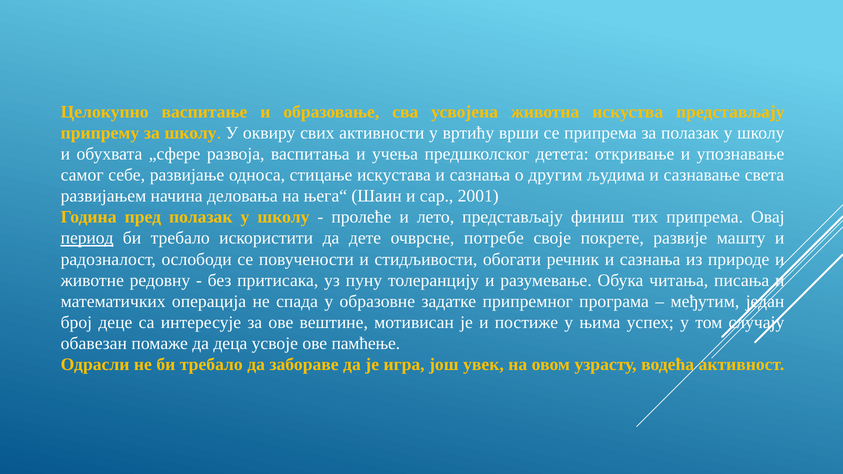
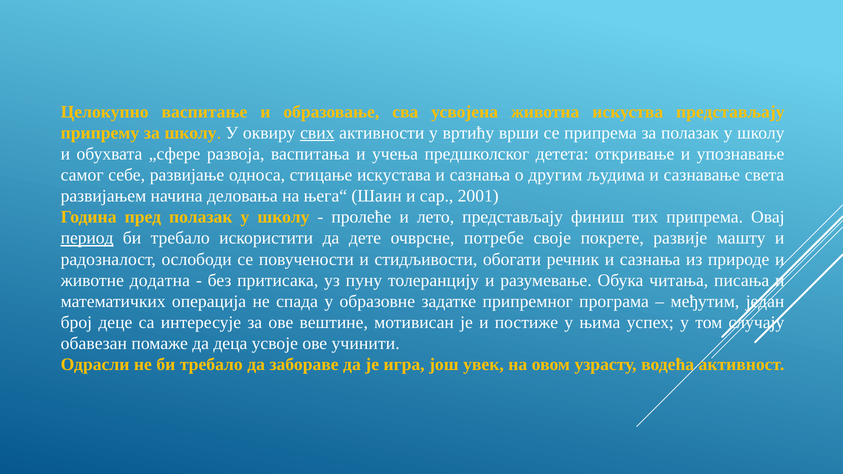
свих underline: none -> present
редовну: редовну -> додатна
памћење: памћење -> учинити
